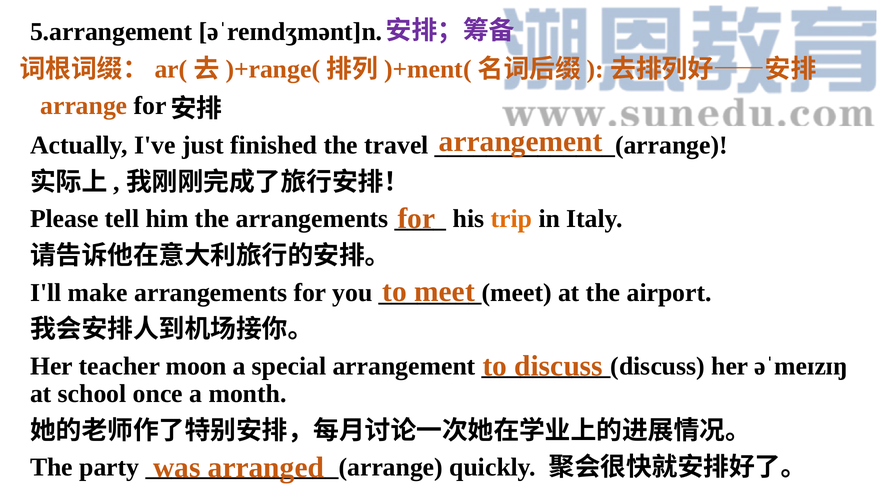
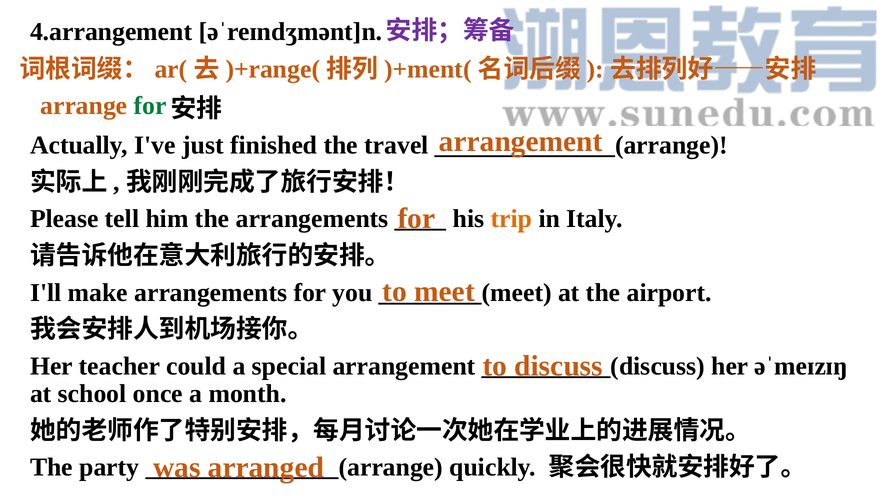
5.arrangement: 5.arrangement -> 4.arrangement
for at (150, 106) colour: black -> green
moon: moon -> could
